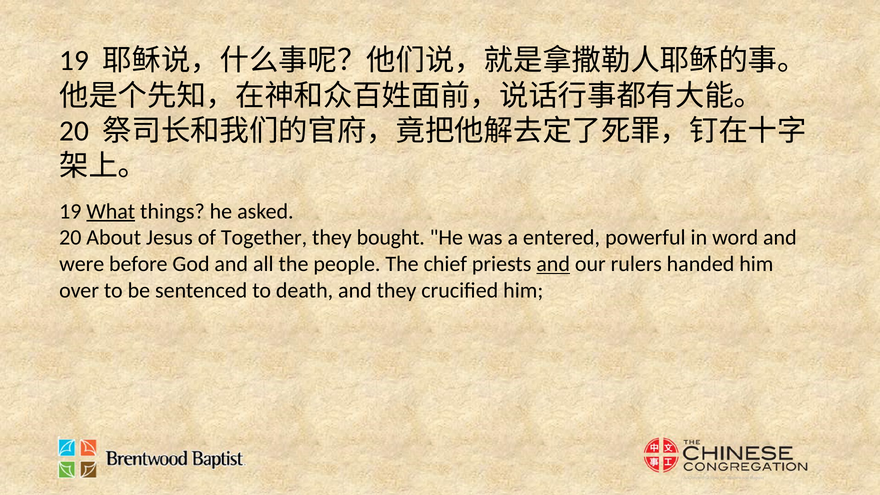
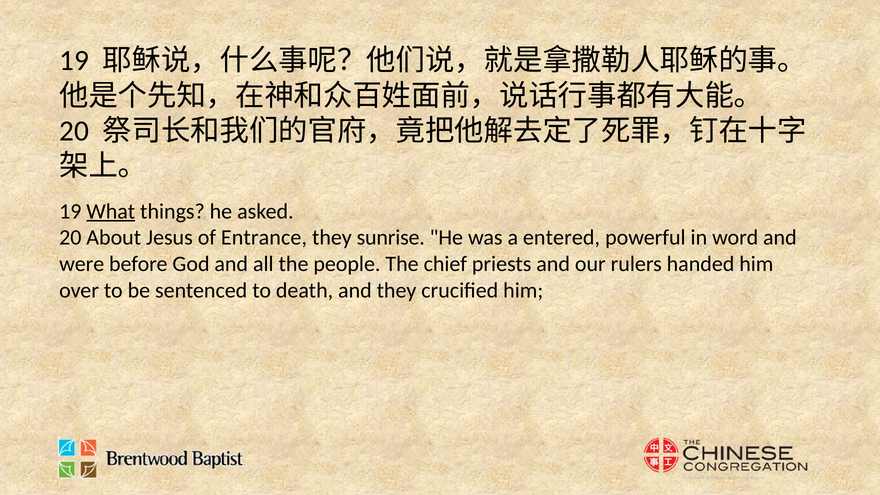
Together: Together -> Entrance
bought: bought -> sunrise
and at (553, 264) underline: present -> none
